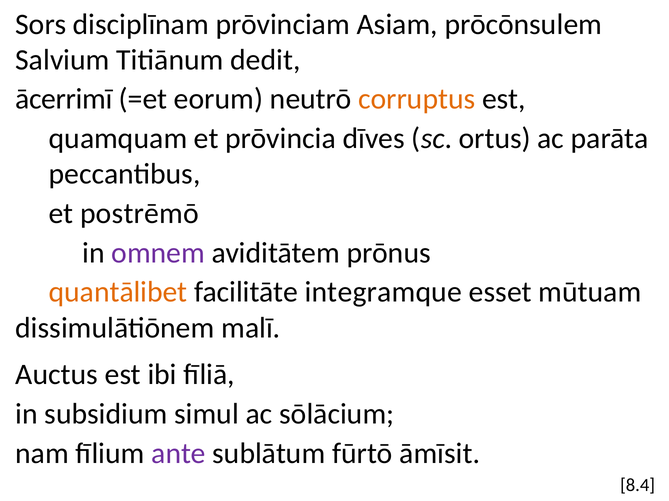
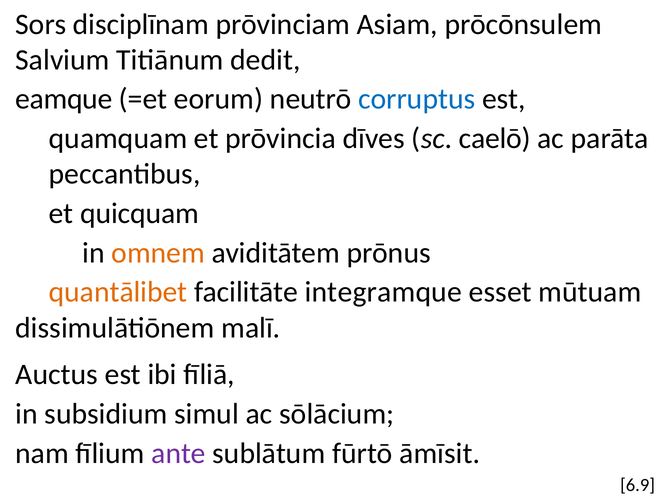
ācerrimī: ācerrimī -> eamque
corruptus colour: orange -> blue
ortus: ortus -> caelō
postrēmō: postrēmō -> quicquam
omnem colour: purple -> orange
8.4: 8.4 -> 6.9
